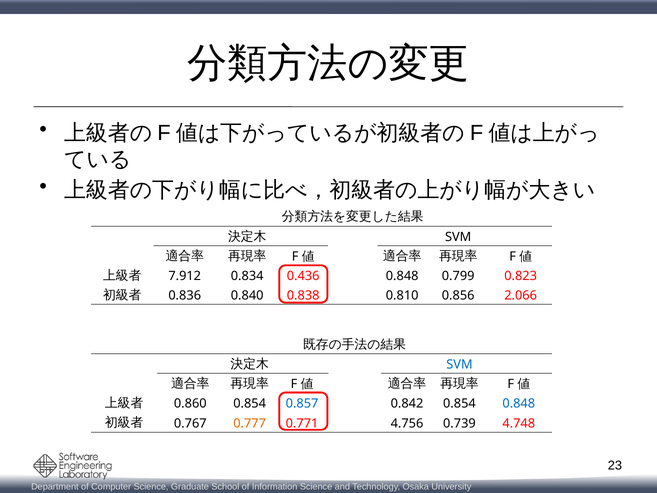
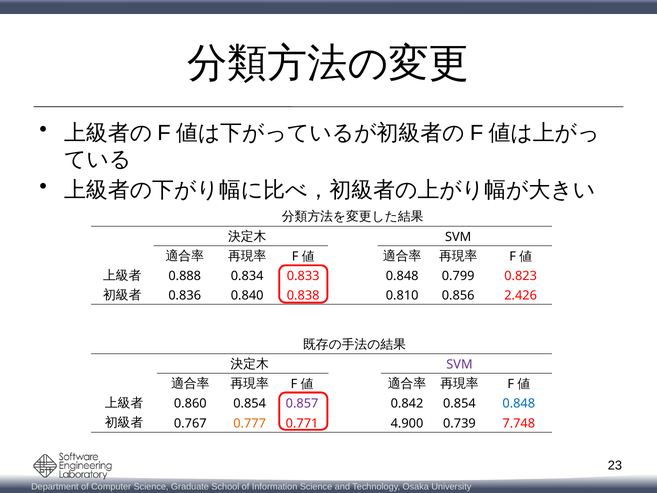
7.912: 7.912 -> 0.888
0.436: 0.436 -> 0.833
2.066: 2.066 -> 2.426
SVM at (459, 364) colour: blue -> purple
0.857 colour: blue -> purple
4.756: 4.756 -> 4.900
4.748: 4.748 -> 7.748
